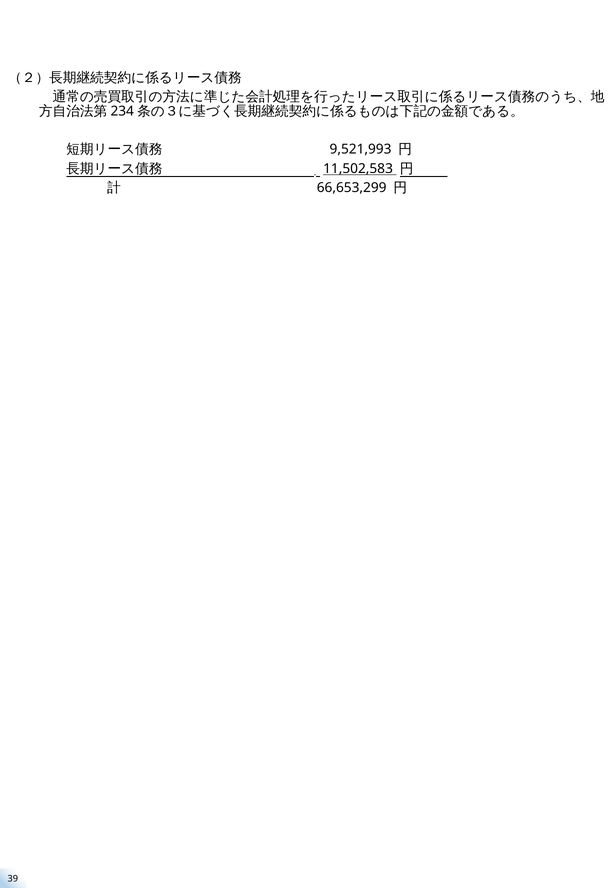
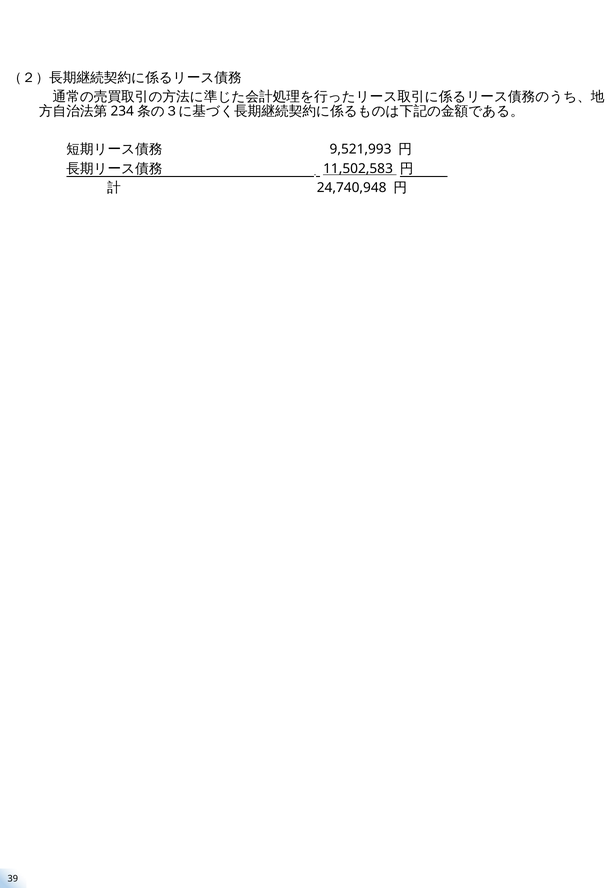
66,653,299: 66,653,299 -> 24,740,948
